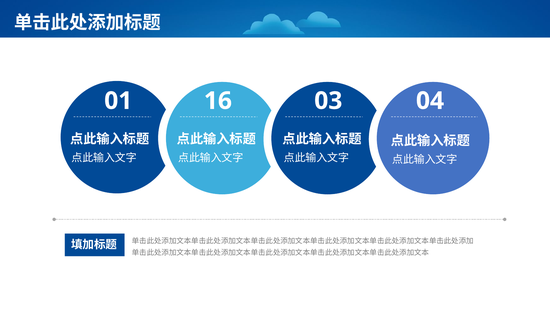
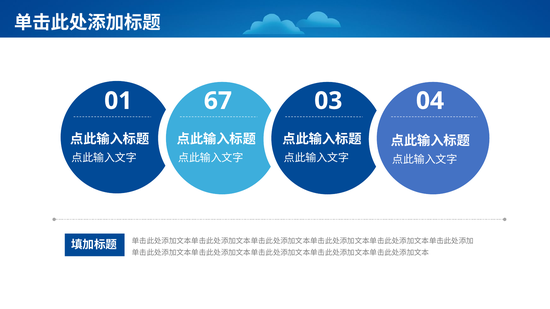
16: 16 -> 67
